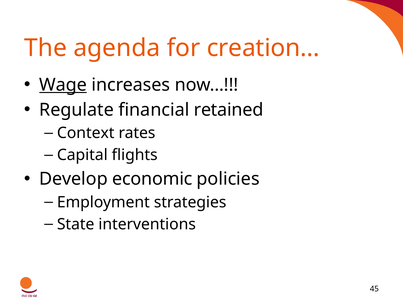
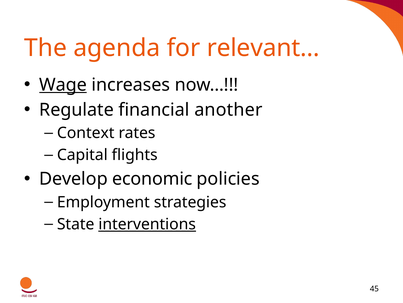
creation…: creation… -> relevant…
retained: retained -> another
interventions underline: none -> present
